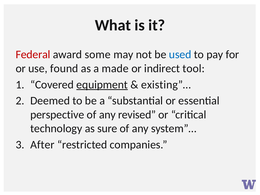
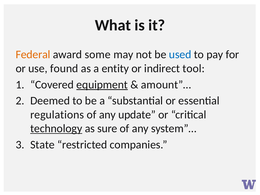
Federal colour: red -> orange
made: made -> entity
existing”…: existing”… -> amount”…
perspective: perspective -> regulations
revised: revised -> update
technology underline: none -> present
After: After -> State
